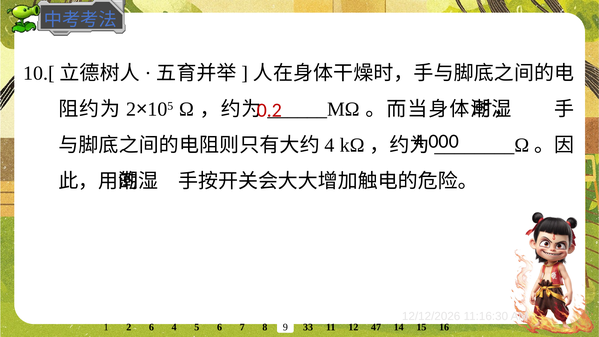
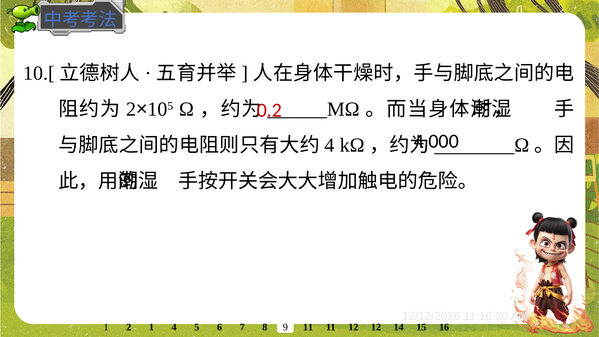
1 33: 33 -> 11
12 47: 47 -> 12
2 6: 6 -> 1
